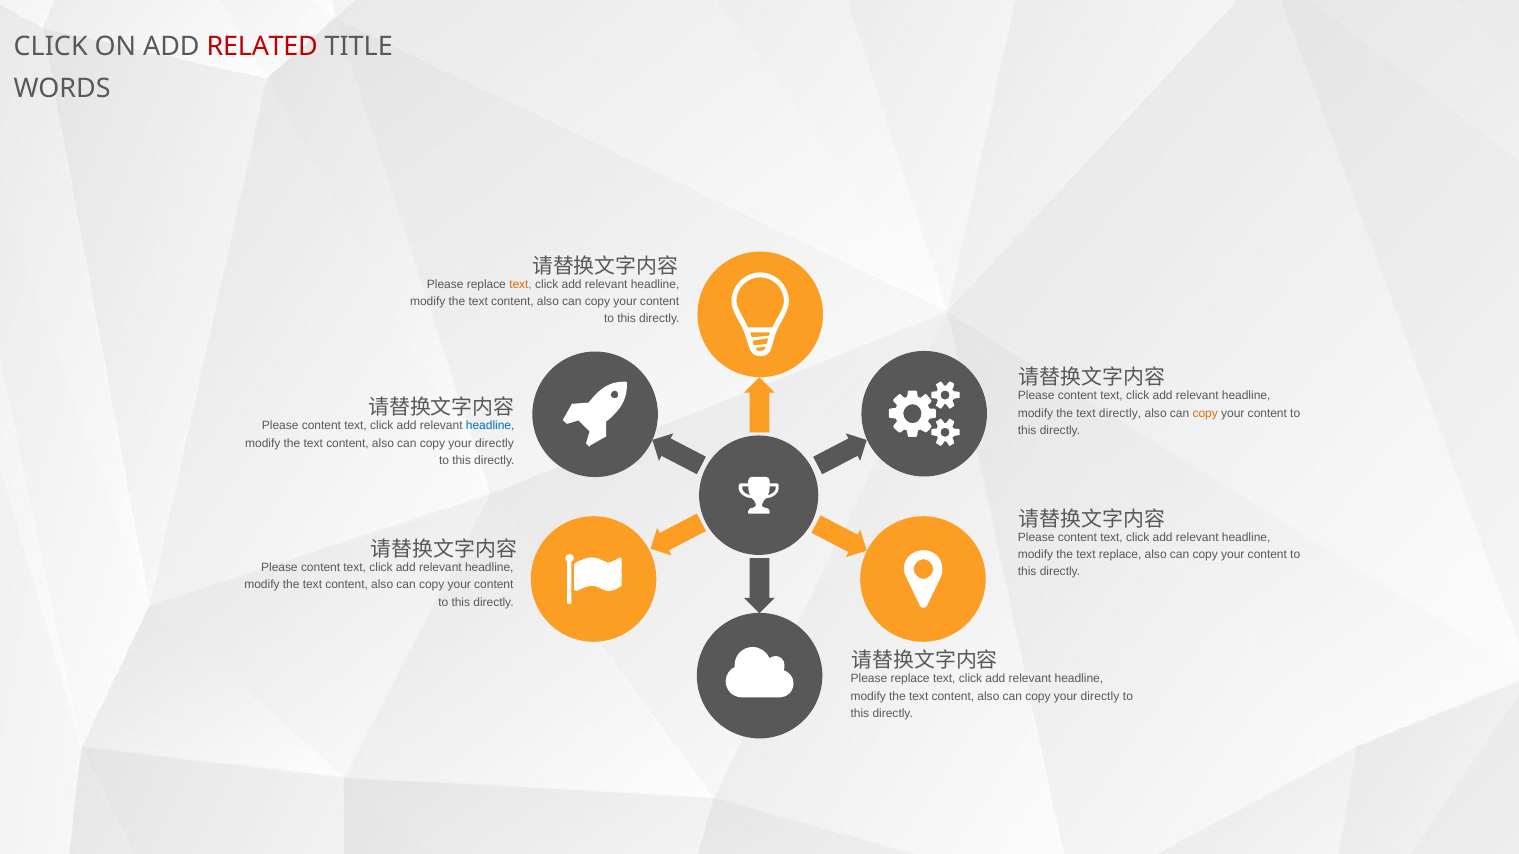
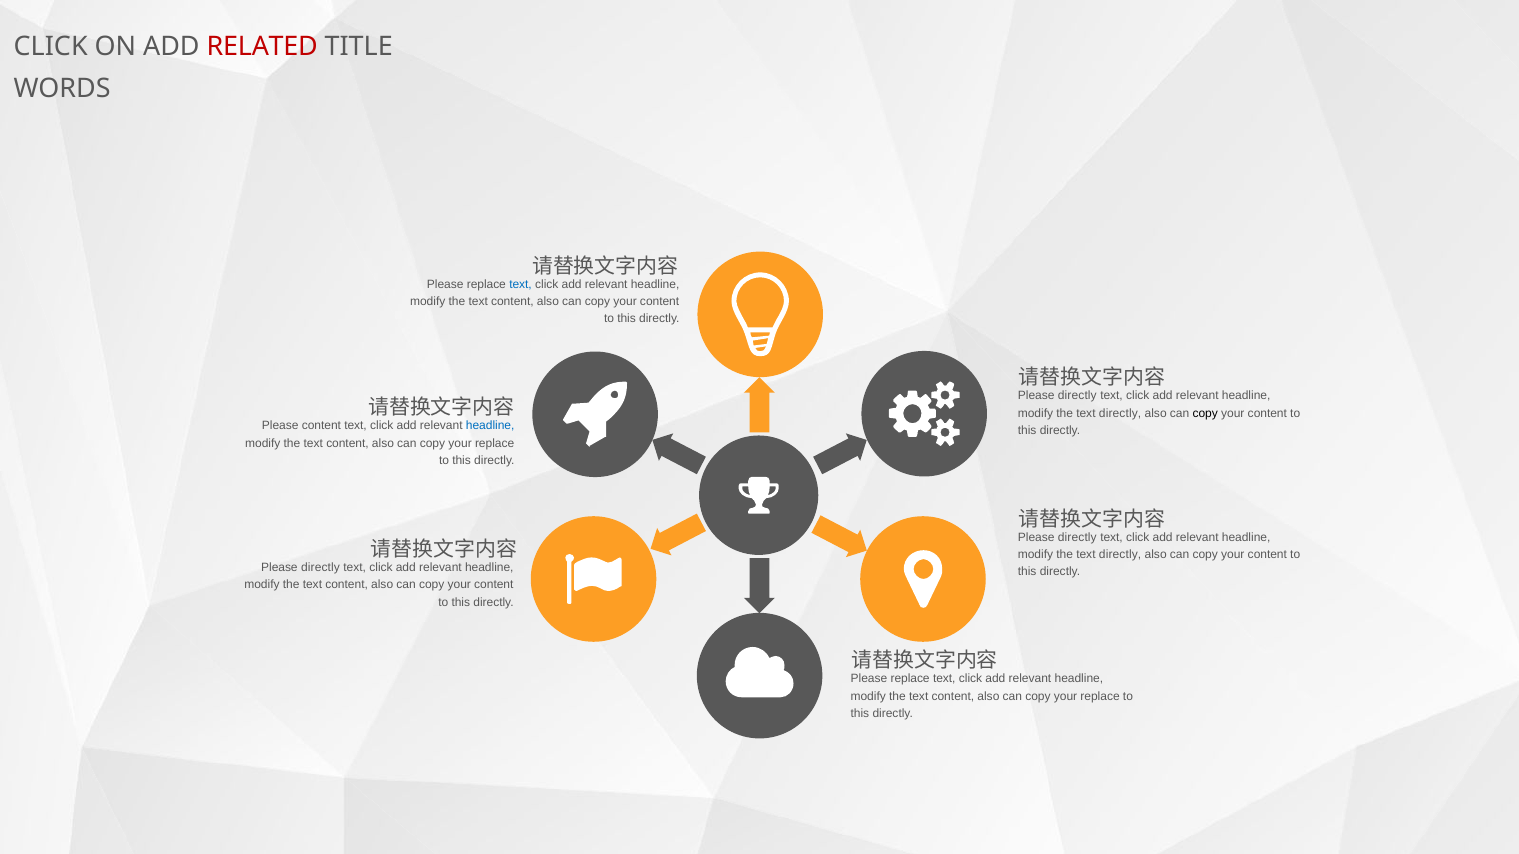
text at (521, 284) colour: orange -> blue
content at (1077, 396): content -> directly
copy at (1205, 413) colour: orange -> black
directly at (495, 443): directly -> replace
content at (1077, 538): content -> directly
replace at (1120, 555): replace -> directly
content at (321, 568): content -> directly
directly at (1100, 697): directly -> replace
